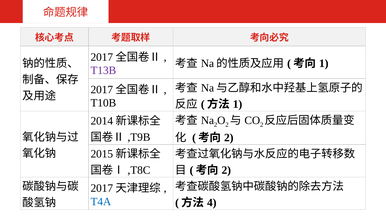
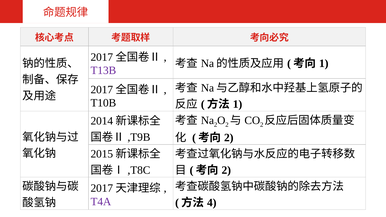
T4A colour: blue -> purple
